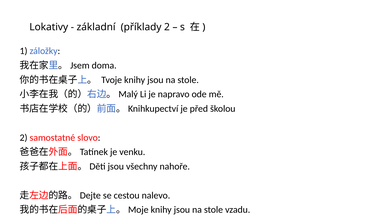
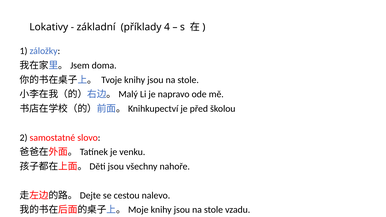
příklady 2: 2 -> 4
